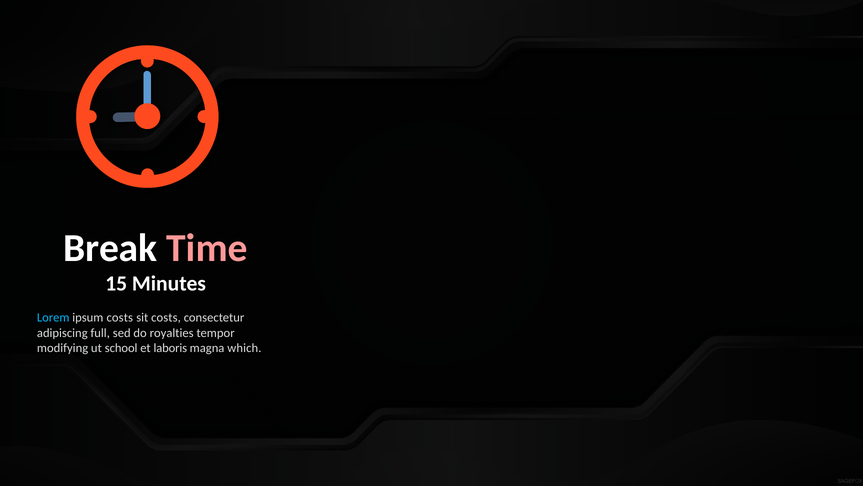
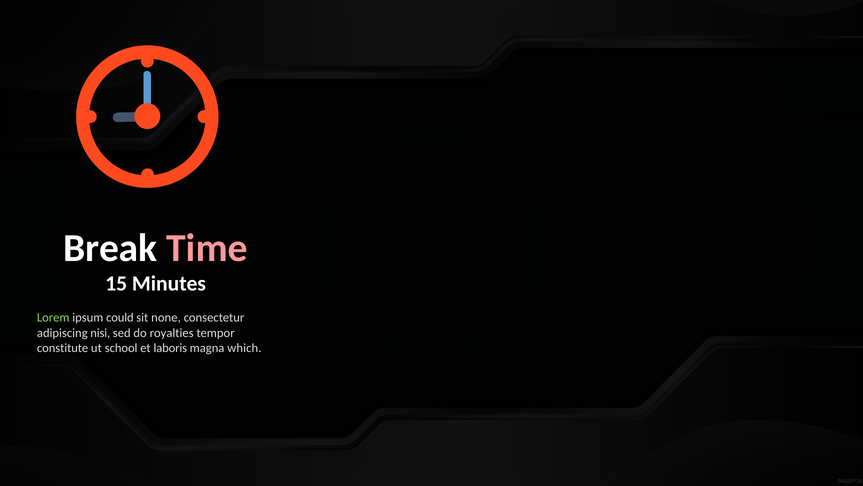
Lorem colour: light blue -> light green
ipsum costs: costs -> could
sit costs: costs -> none
full: full -> nisi
modifying: modifying -> constitute
